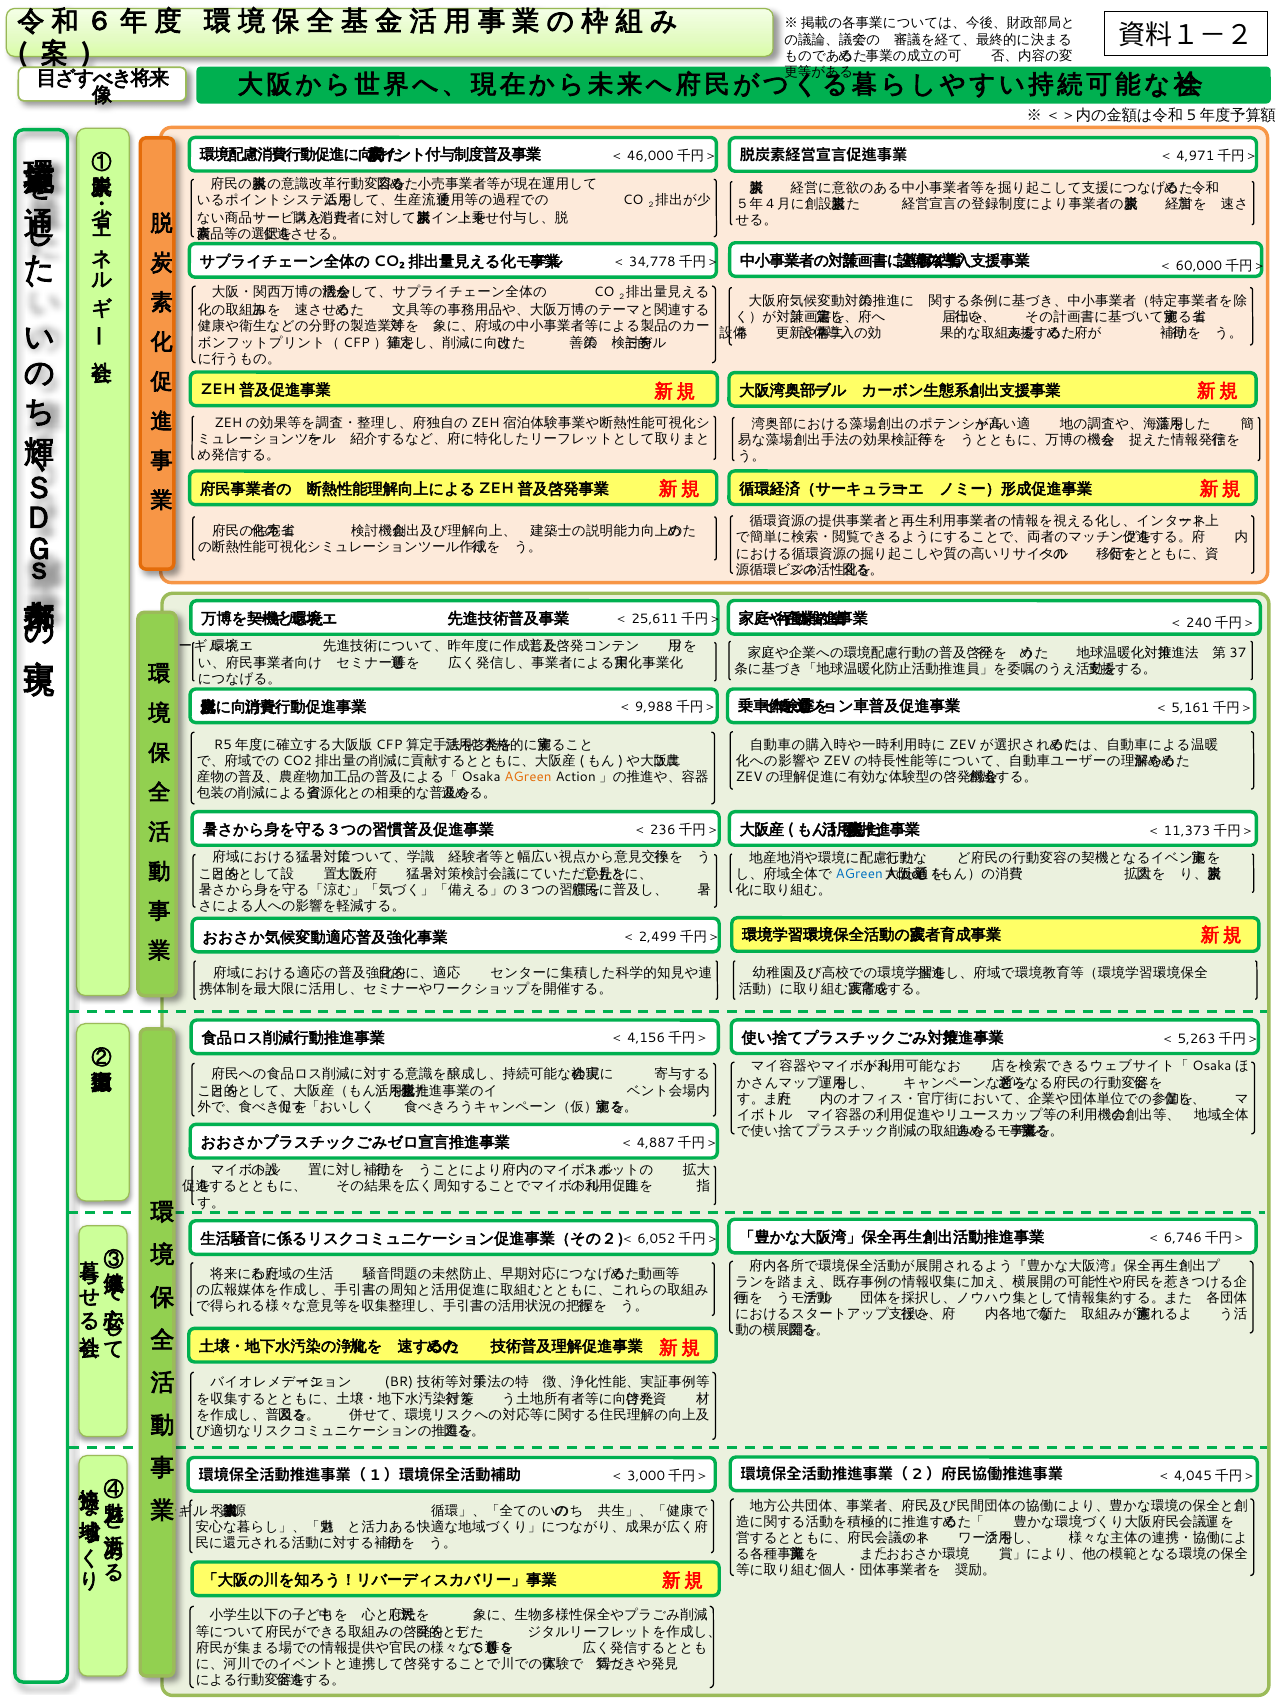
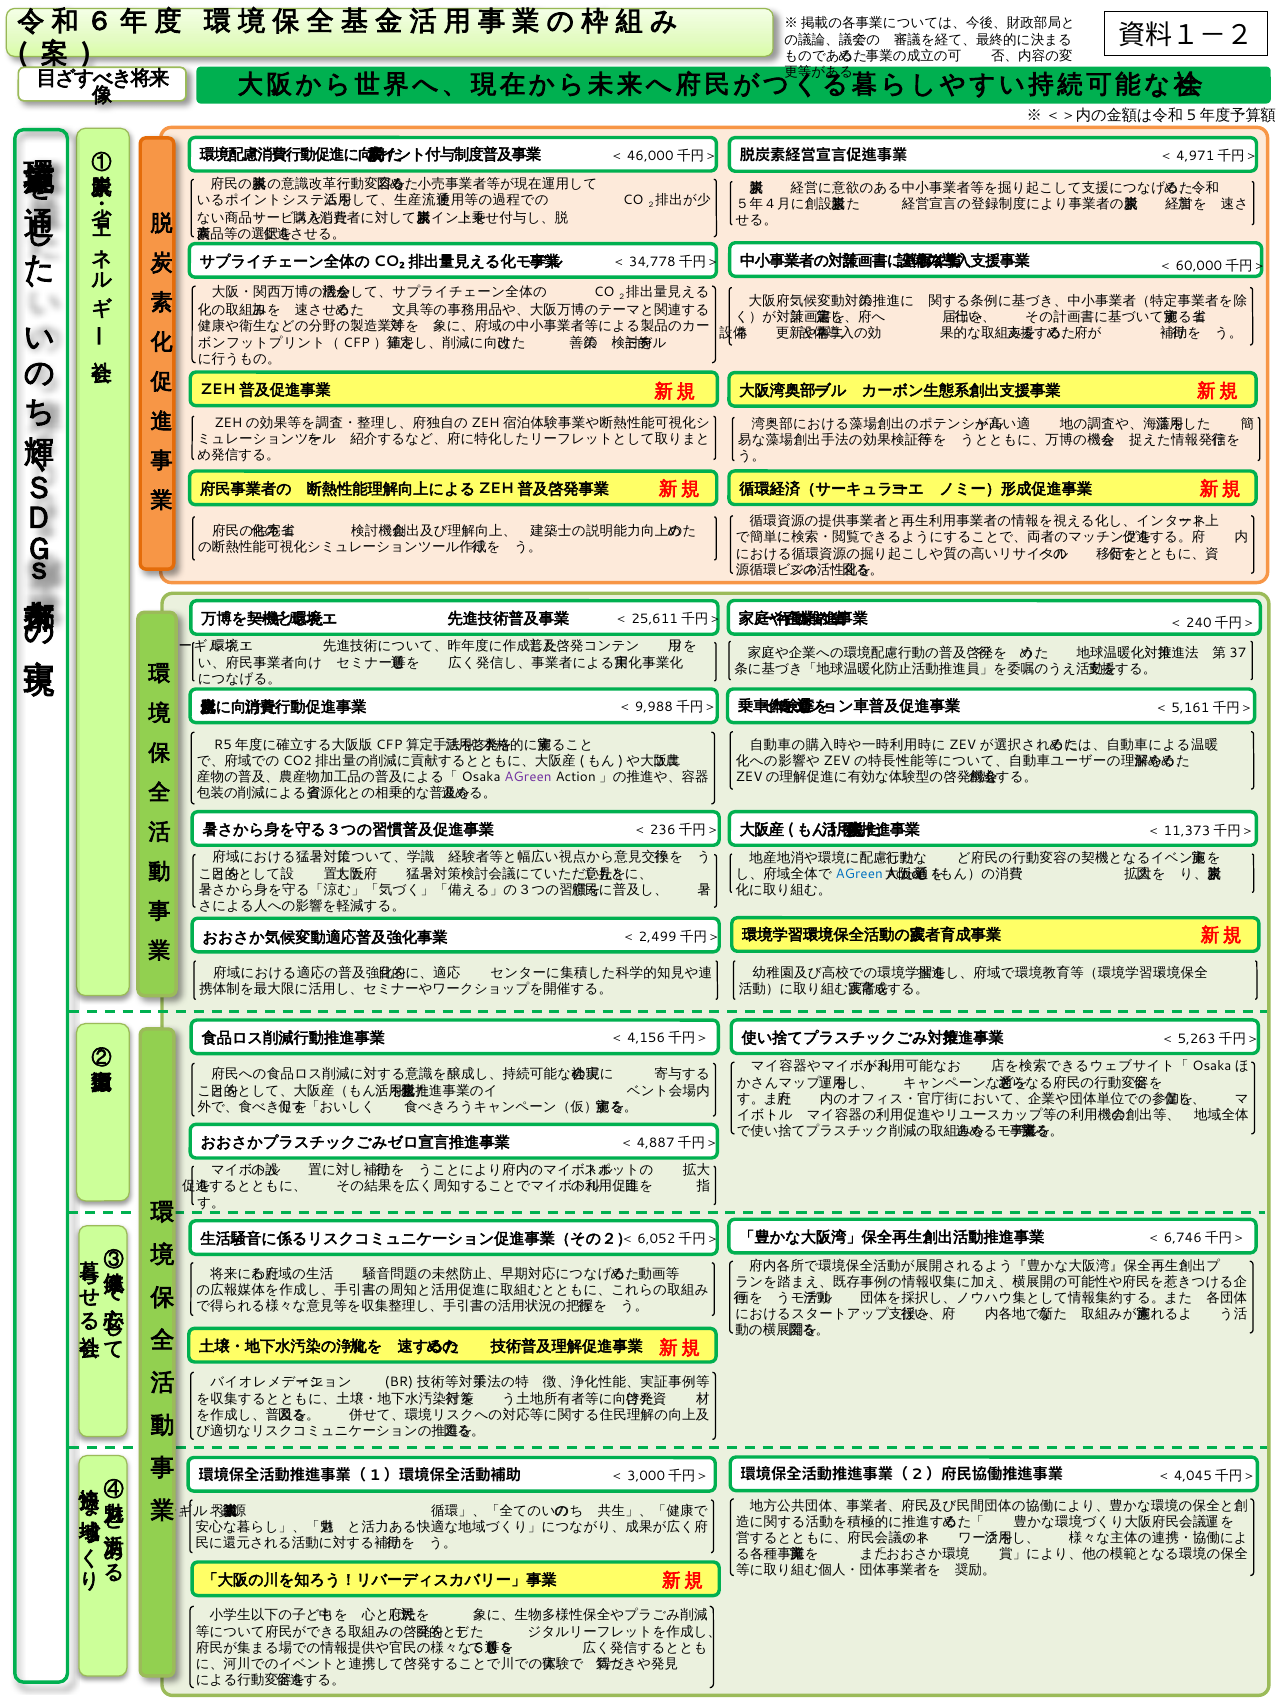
AGreen at (528, 777) colour: orange -> purple
